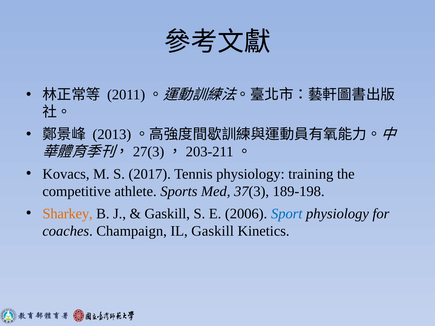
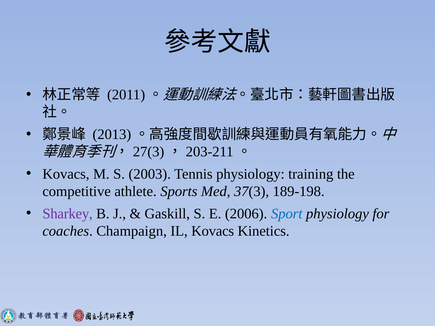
2017: 2017 -> 2003
Sharkey colour: orange -> purple
IL Gaskill: Gaskill -> Kovacs
